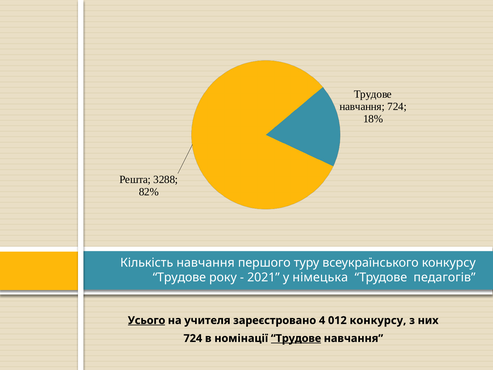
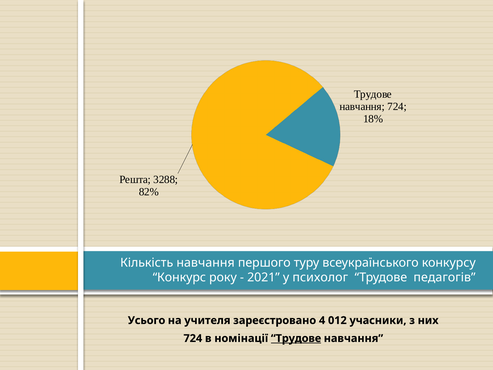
Трудове at (179, 277): Трудове -> Конкурс
німецька: німецька -> психолог
Усього underline: present -> none
012 конкурсу: конкурсу -> учасники
